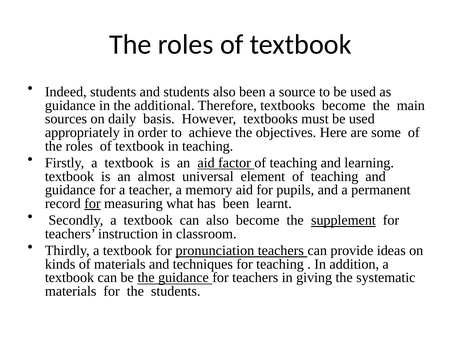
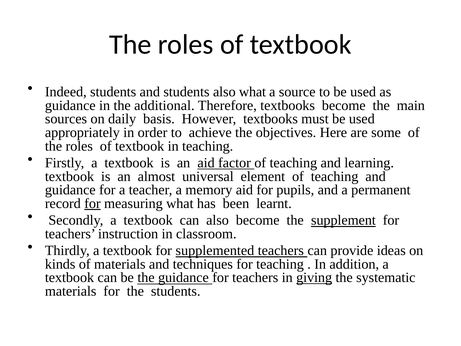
also been: been -> what
pronunciation: pronunciation -> supplemented
giving underline: none -> present
